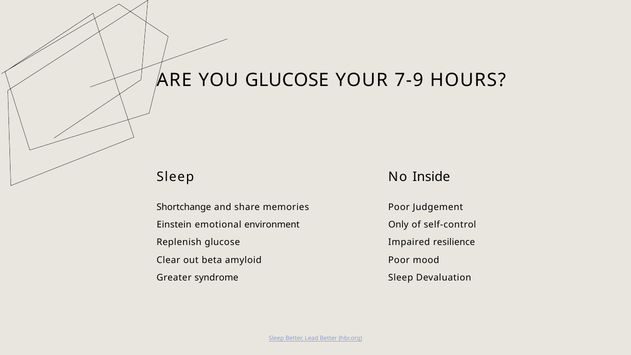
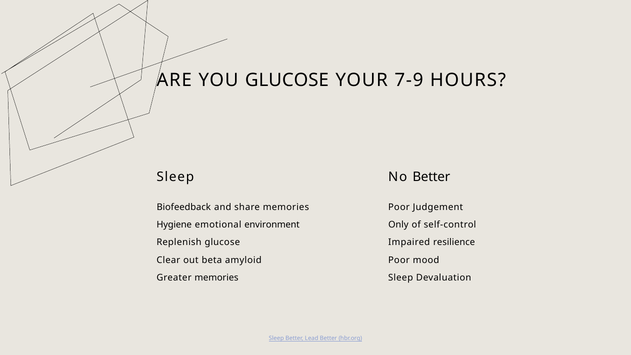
No Inside: Inside -> Better
Shortchange: Shortchange -> Biofeedback
Einstein: Einstein -> Hygiene
Greater syndrome: syndrome -> memories
